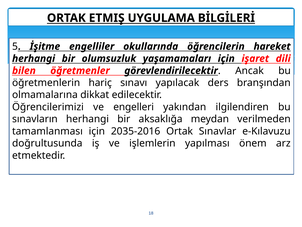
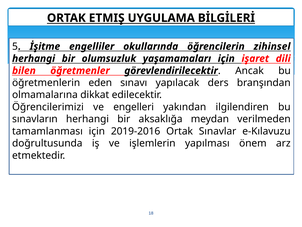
hareket: hareket -> zihinsel
hariç: hariç -> eden
2035-2016: 2035-2016 -> 2019-2016
